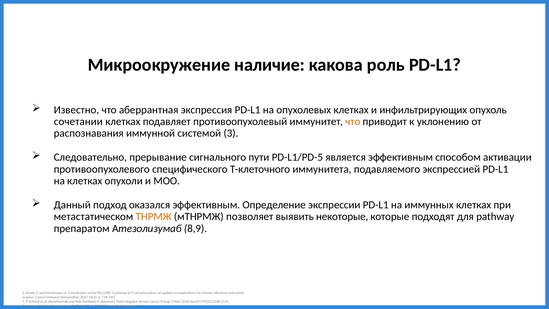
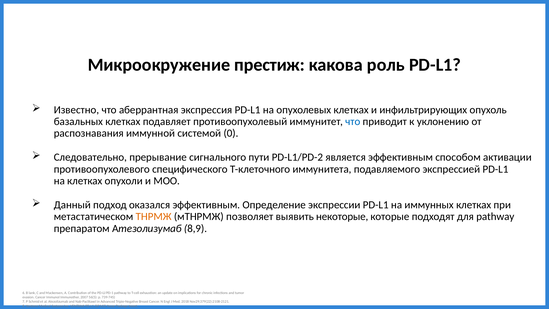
наличие: наличие -> престиж
сочетании: сочетании -> базальных
что at (353, 121) colour: orange -> blue
3: 3 -> 0
PD-L1/PD-5: PD-L1/PD-5 -> PD-L1/PD-2
